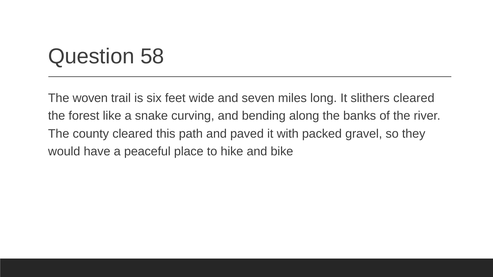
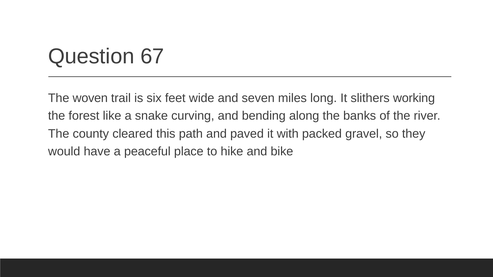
58: 58 -> 67
slithers cleared: cleared -> working
